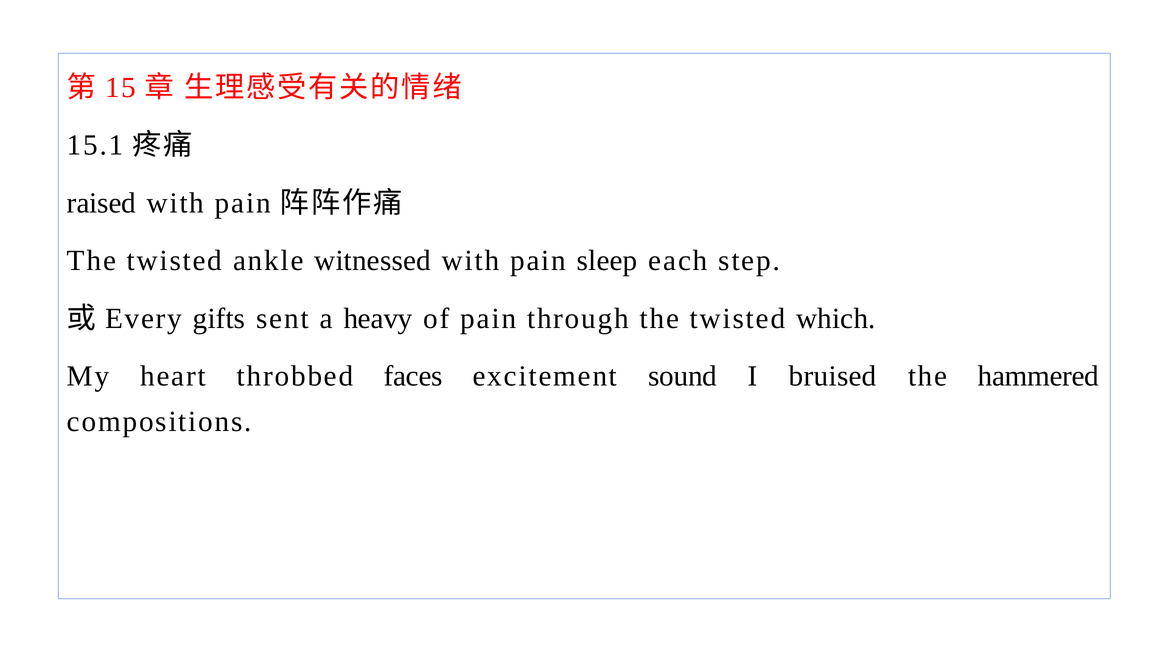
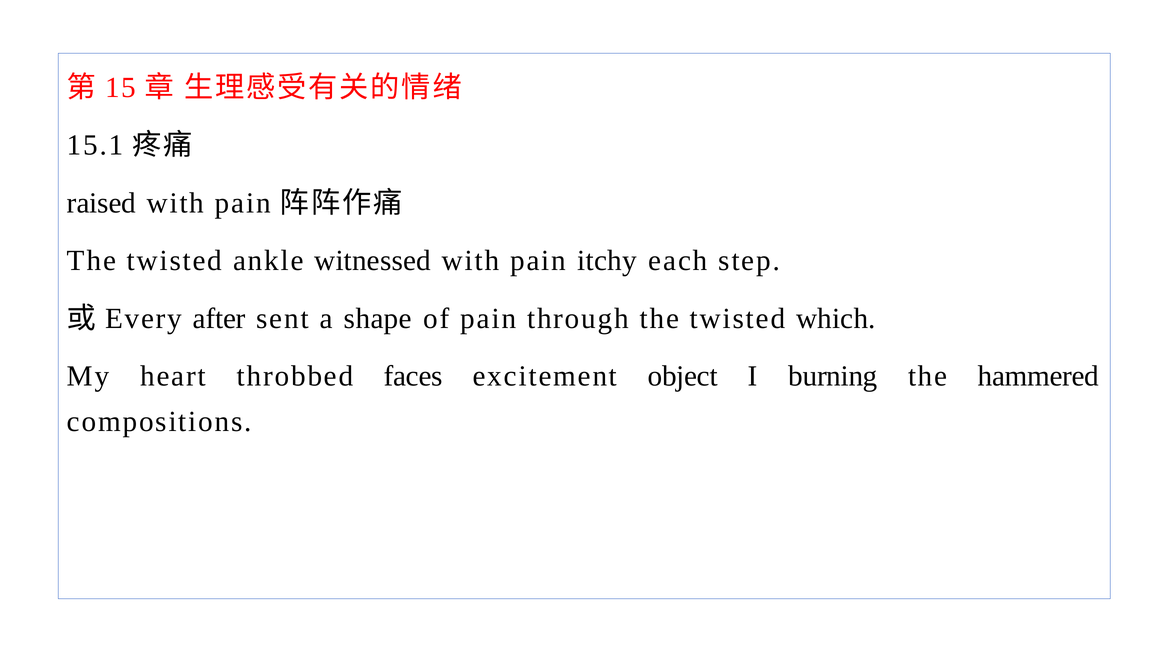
sleep: sleep -> itchy
gifts: gifts -> after
heavy: heavy -> shape
sound: sound -> object
bruised: bruised -> burning
